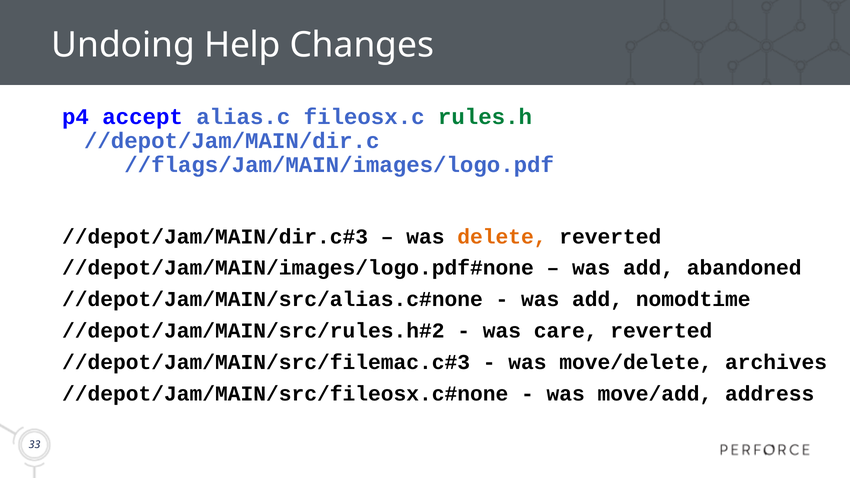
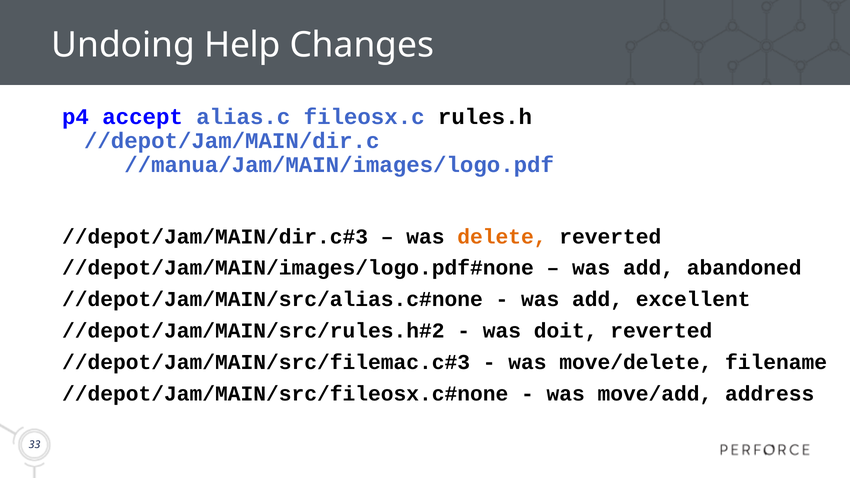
rules.h colour: green -> black
//flags/Jam/MAIN/images/logo.pdf: //flags/Jam/MAIN/images/logo.pdf -> //manua/Jam/MAIN/images/logo.pdf
nomodtime: nomodtime -> excellent
care: care -> doit
archives: archives -> filename
